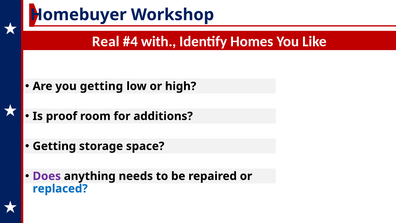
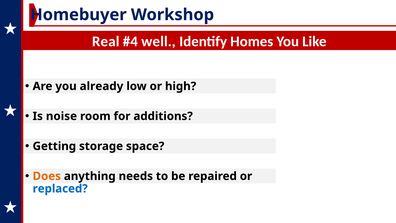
with: with -> well
you getting: getting -> already
proof: proof -> noise
Does colour: purple -> orange
